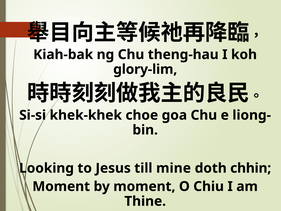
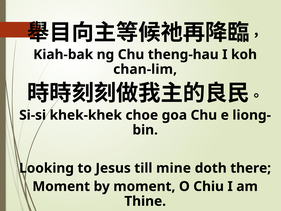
glory-lim: glory-lim -> chan-lim
chhin: chhin -> there
